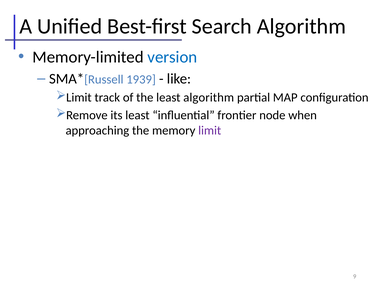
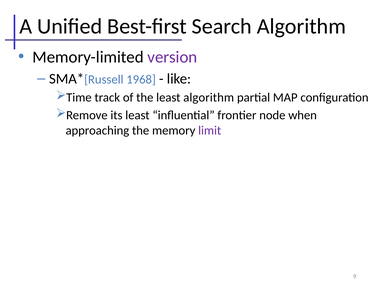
version colour: blue -> purple
1939: 1939 -> 1968
Limit at (79, 98): Limit -> Time
